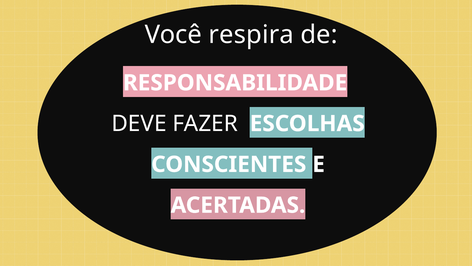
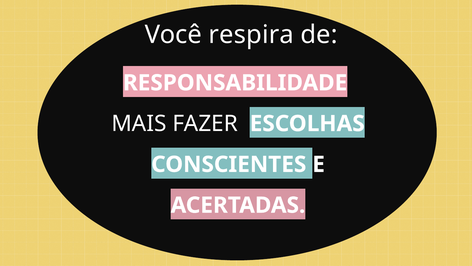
DEVE: DEVE -> MAIS
